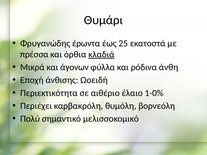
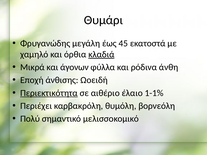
έρωντα: έρωντα -> μεγάλη
25: 25 -> 45
πρέσσα: πρέσσα -> χαμηλό
Περιεκτικότητα underline: none -> present
1-0%: 1-0% -> 1-1%
